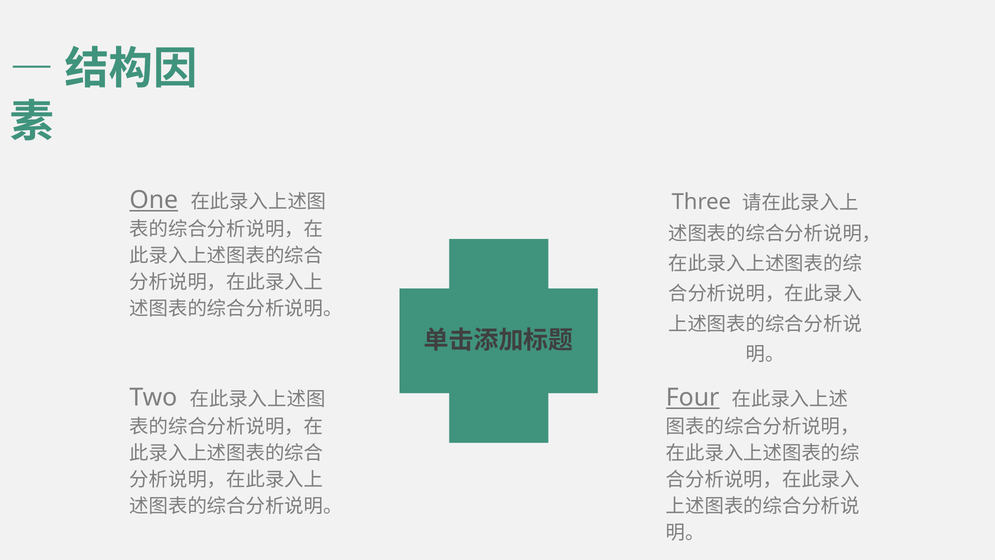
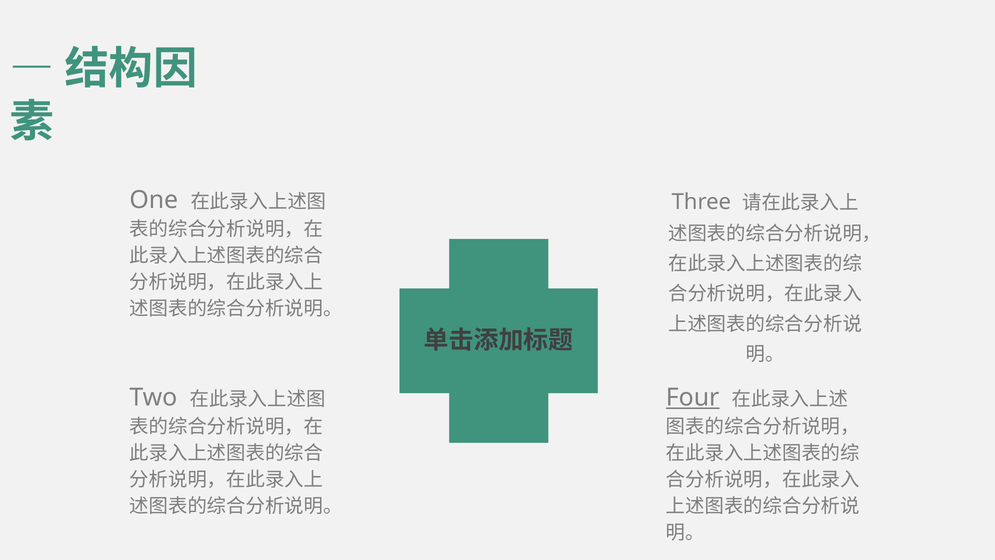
One underline: present -> none
